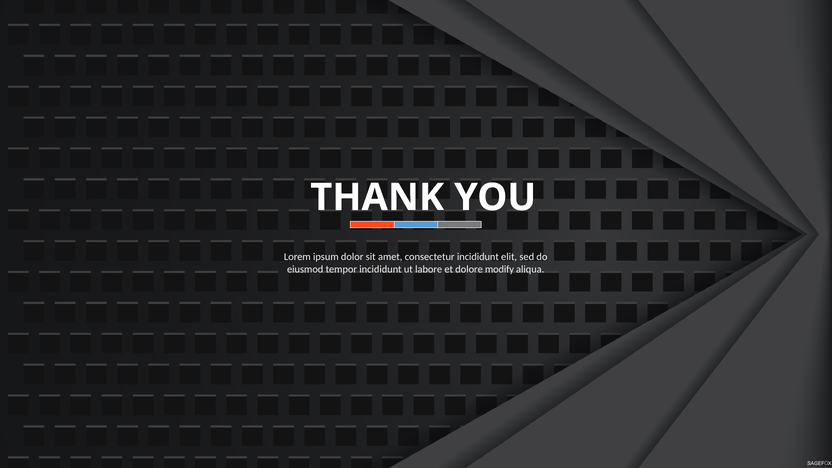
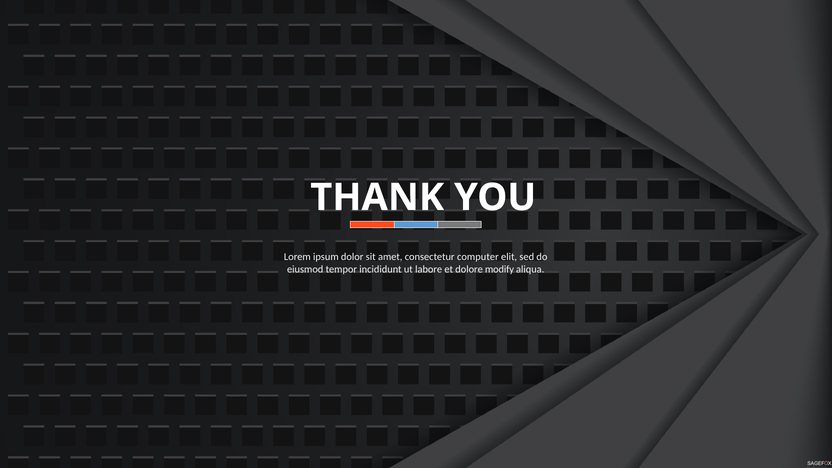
consectetur incididunt: incididunt -> computer
